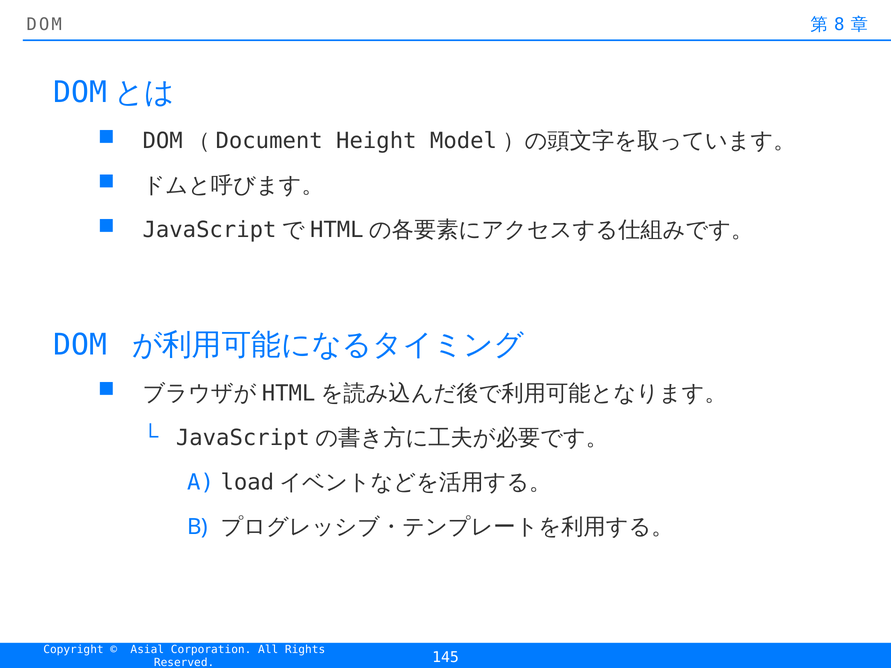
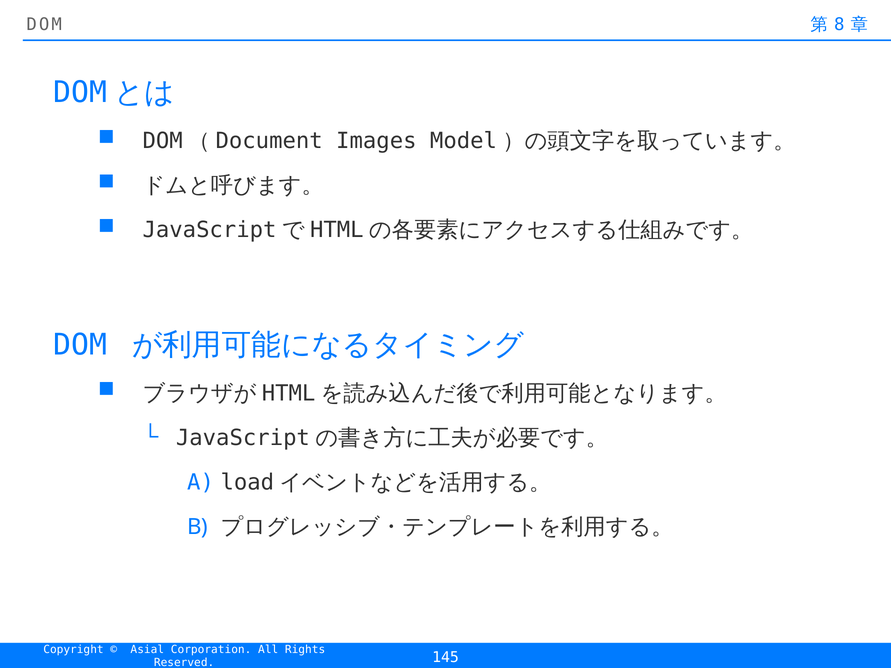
Height: Height -> Images
